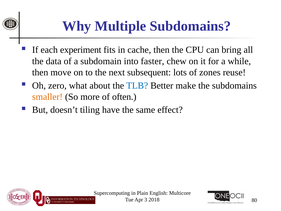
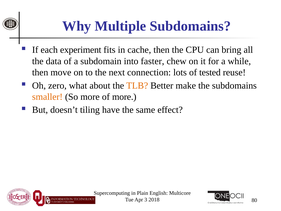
subsequent: subsequent -> connection
zones: zones -> tested
TLB colour: blue -> orange
of often: often -> more
